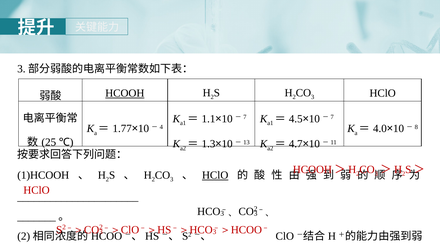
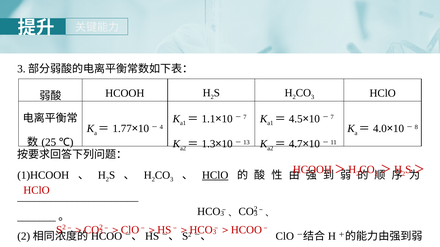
HCOOH underline: present -> none
